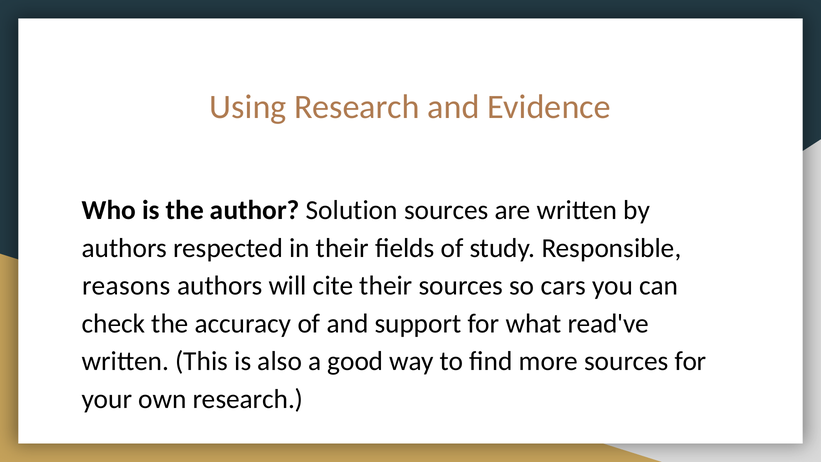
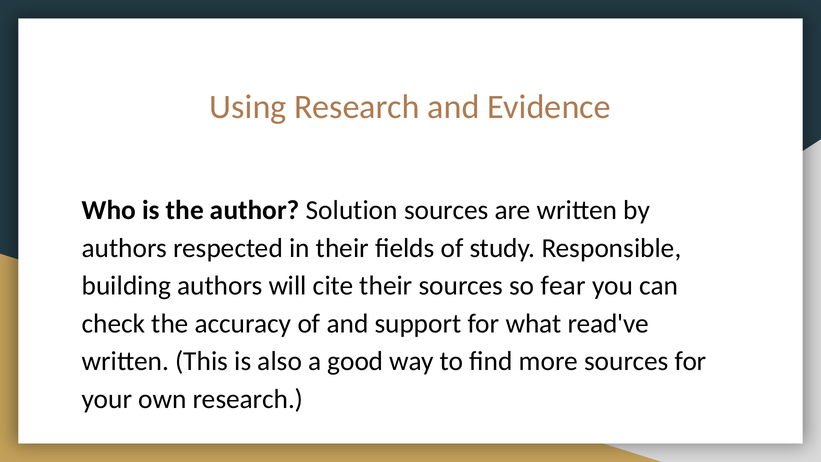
reasons: reasons -> building
cars: cars -> fear
